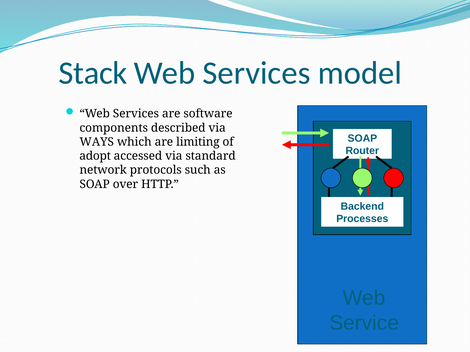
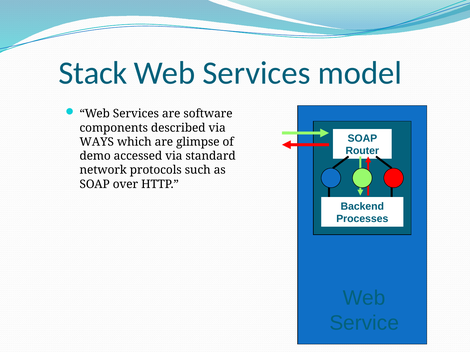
limiting: limiting -> glimpse
adopt: adopt -> demo
